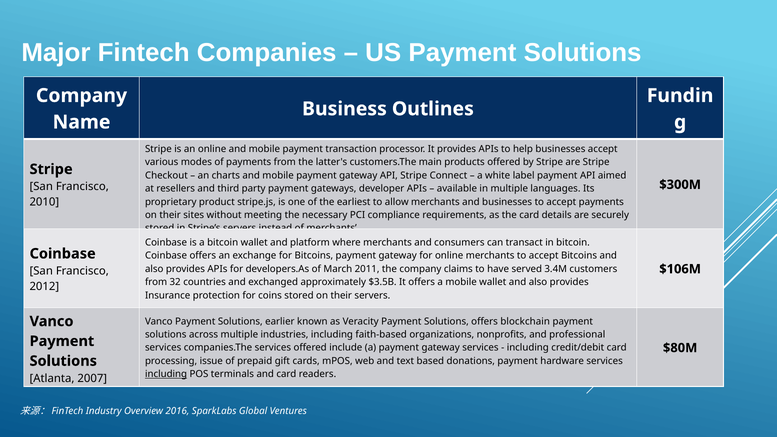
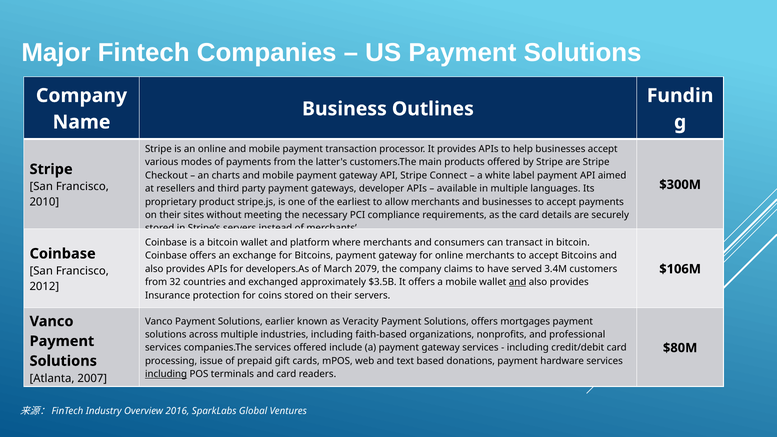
2011: 2011 -> 2079
and at (518, 282) underline: none -> present
blockchain: blockchain -> mortgages
